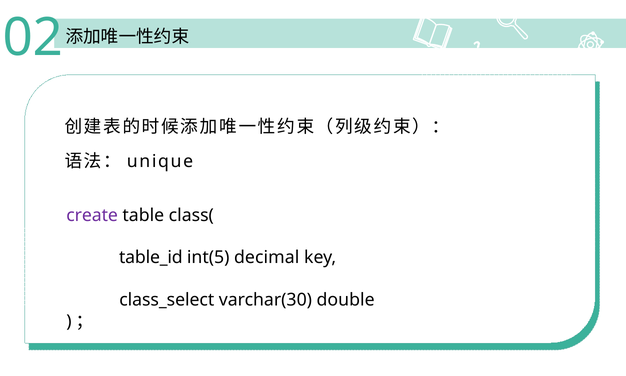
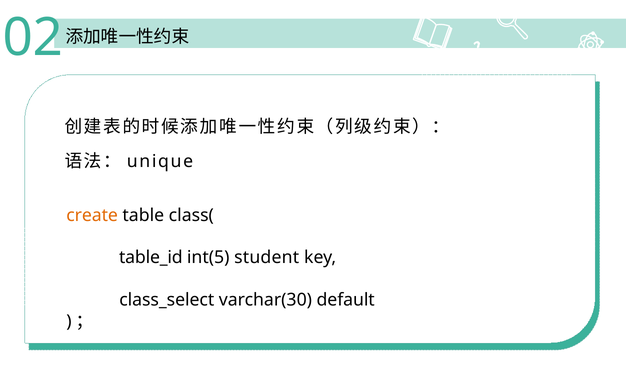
create colour: purple -> orange
decimal: decimal -> student
double: double -> default
